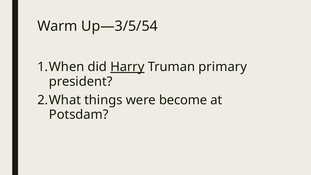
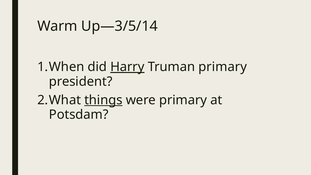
Up—3/5/54: Up—3/5/54 -> Up—3/5/14
things underline: none -> present
were become: become -> primary
